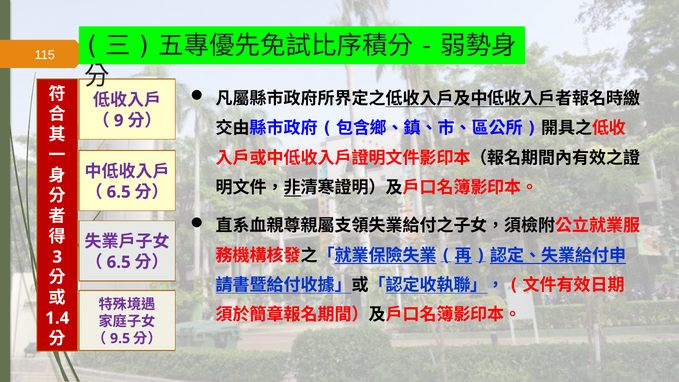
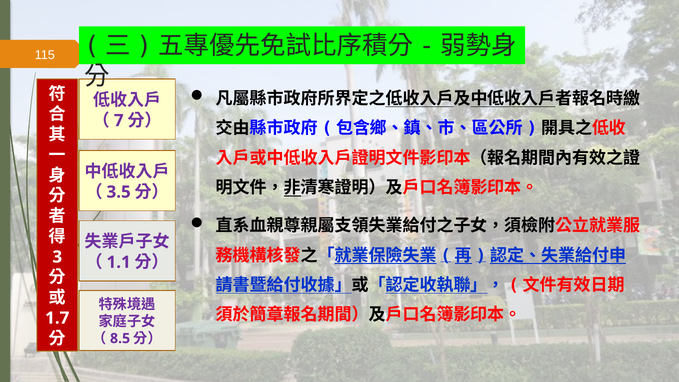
9: 9 -> 7
6.5 at (119, 192): 6.5 -> 3.5
6.5 at (119, 262): 6.5 -> 1.1
1.4: 1.4 -> 1.7
9.5: 9.5 -> 8.5
